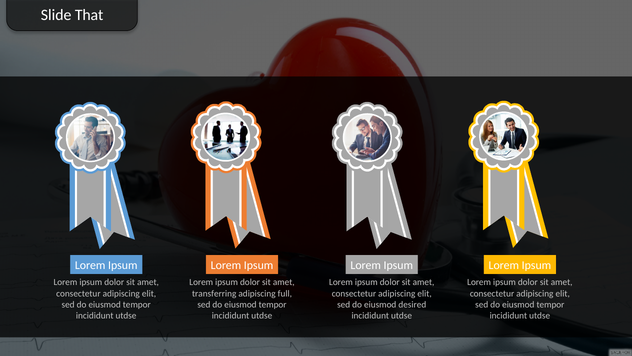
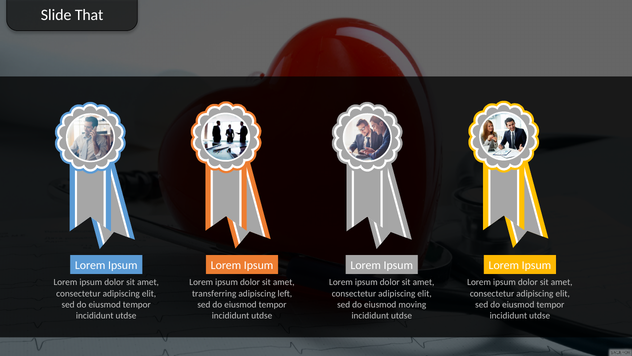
full: full -> left
desired: desired -> moving
